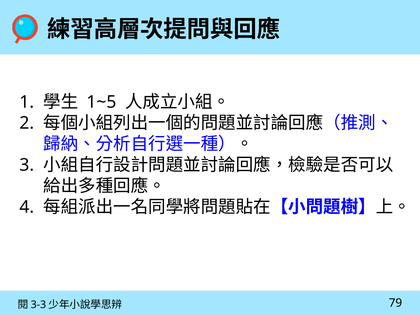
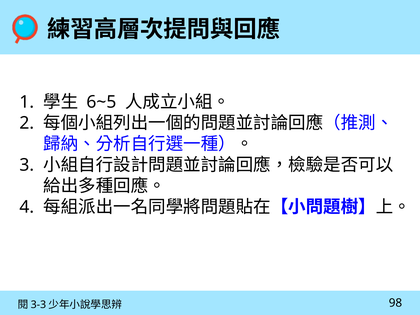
1~5: 1~5 -> 6~5
79: 79 -> 98
